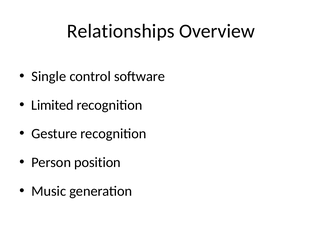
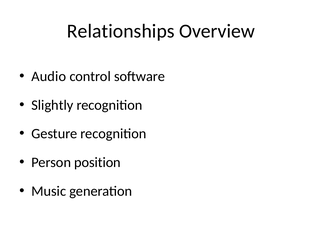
Single: Single -> Audio
Limited: Limited -> Slightly
